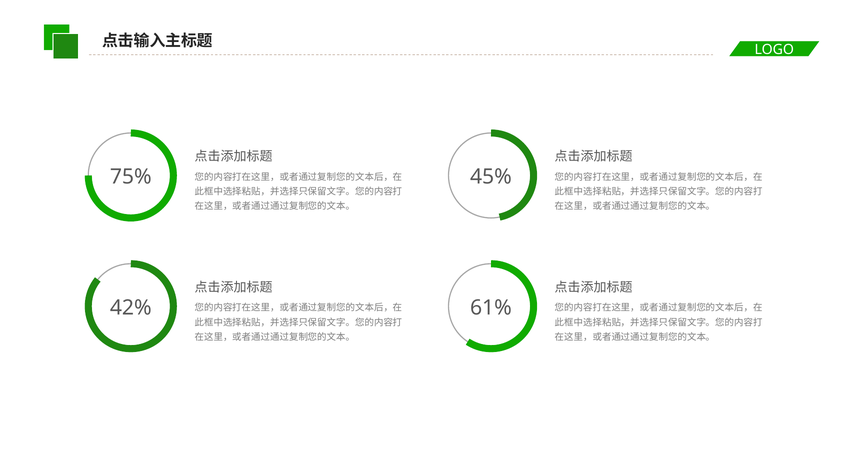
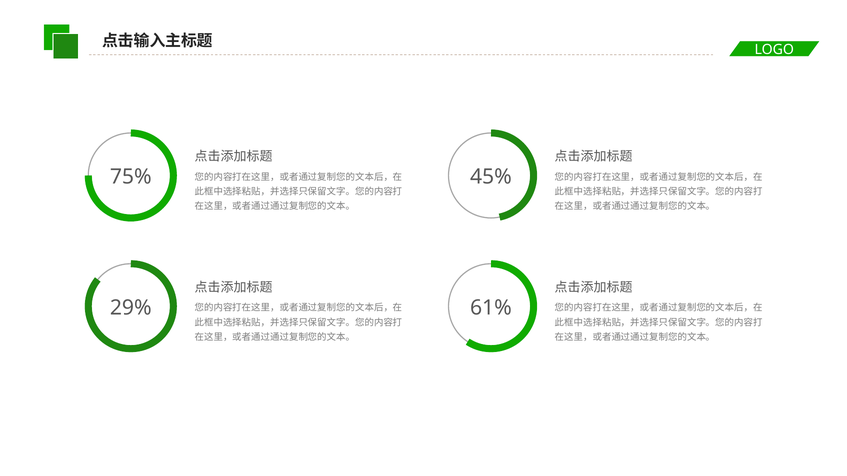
42%: 42% -> 29%
